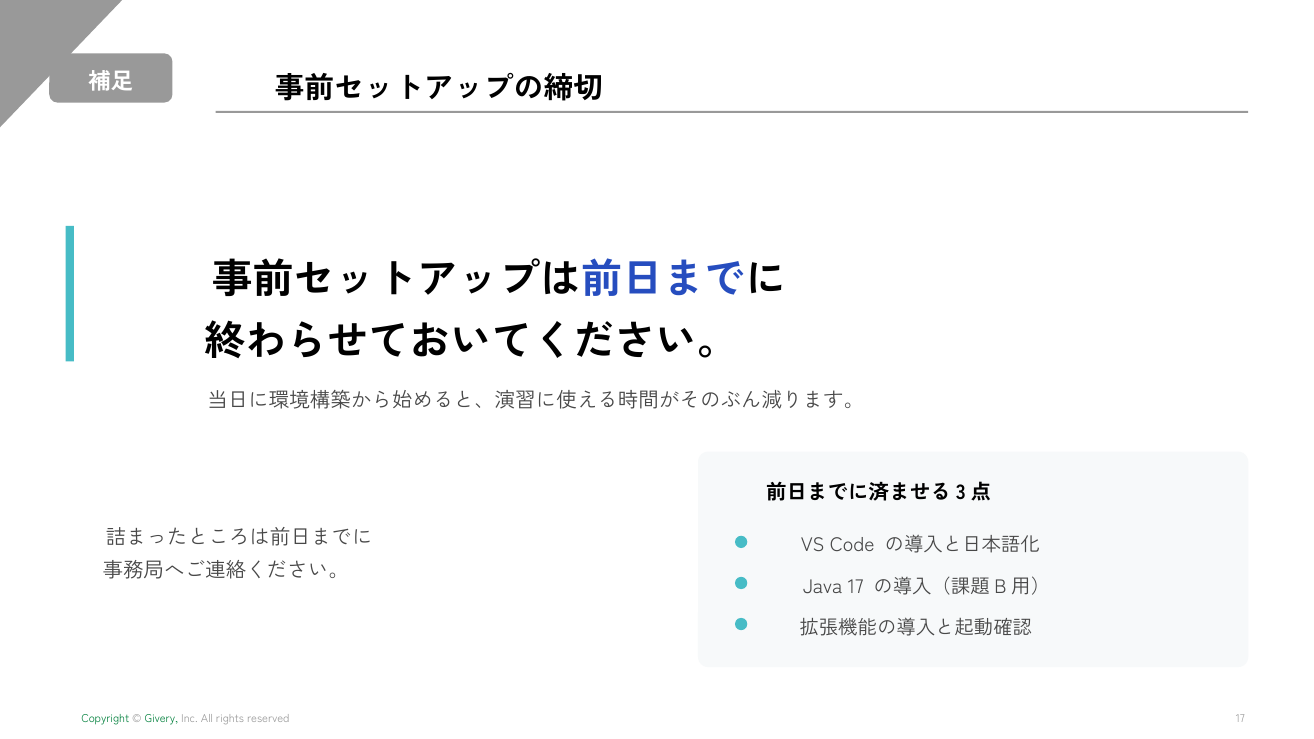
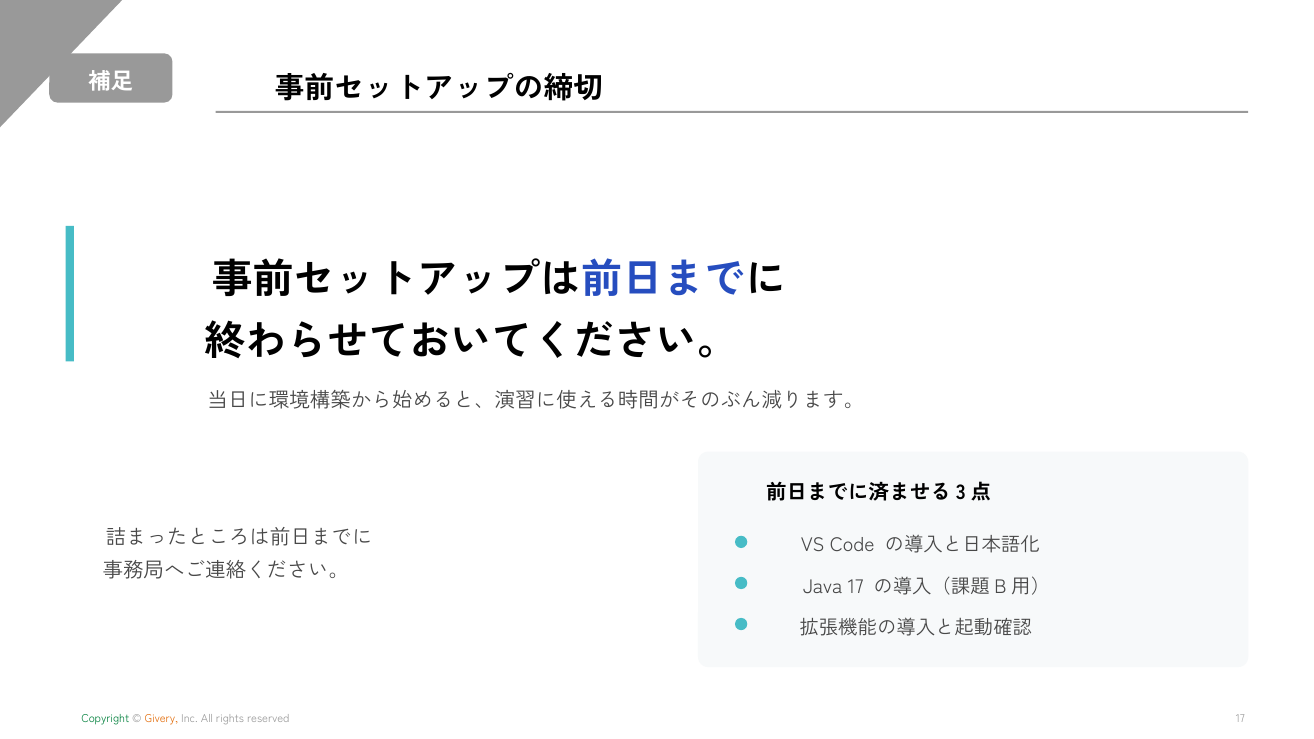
Givery colour: green -> orange
